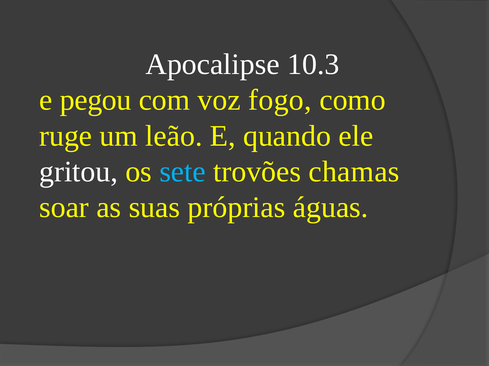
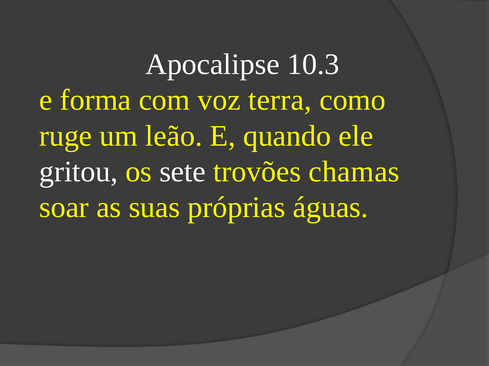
pegou: pegou -> forma
fogo: fogo -> terra
sete colour: light blue -> white
